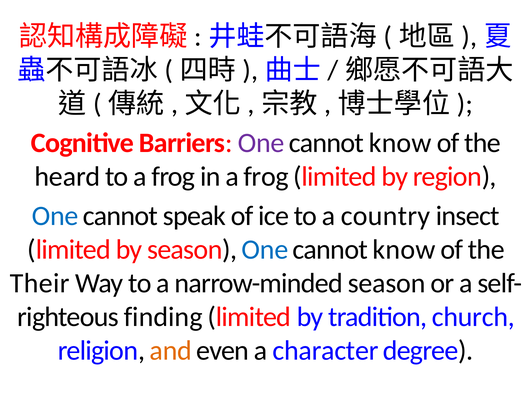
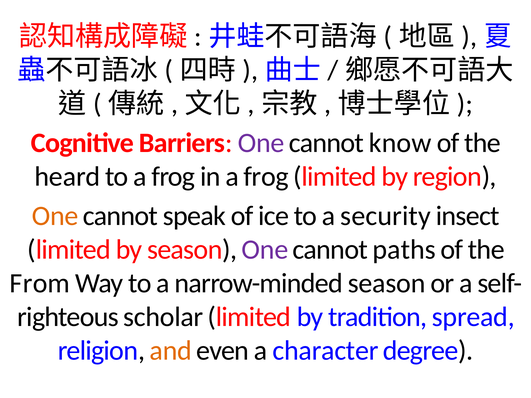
One at (55, 216) colour: blue -> orange
country: country -> security
One at (265, 250) colour: blue -> purple
know at (404, 250): know -> paths
Their: Their -> From
finding: finding -> scholar
church: church -> spread
